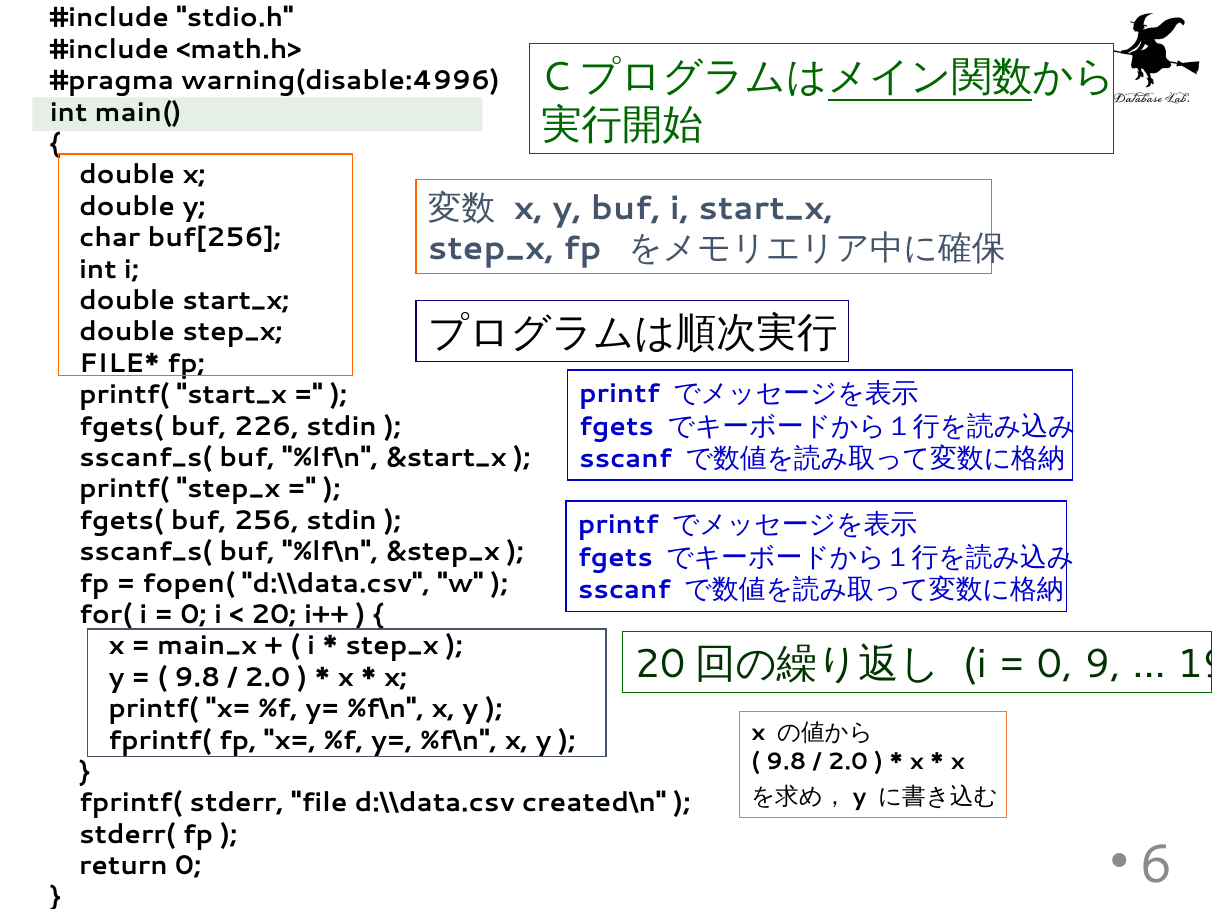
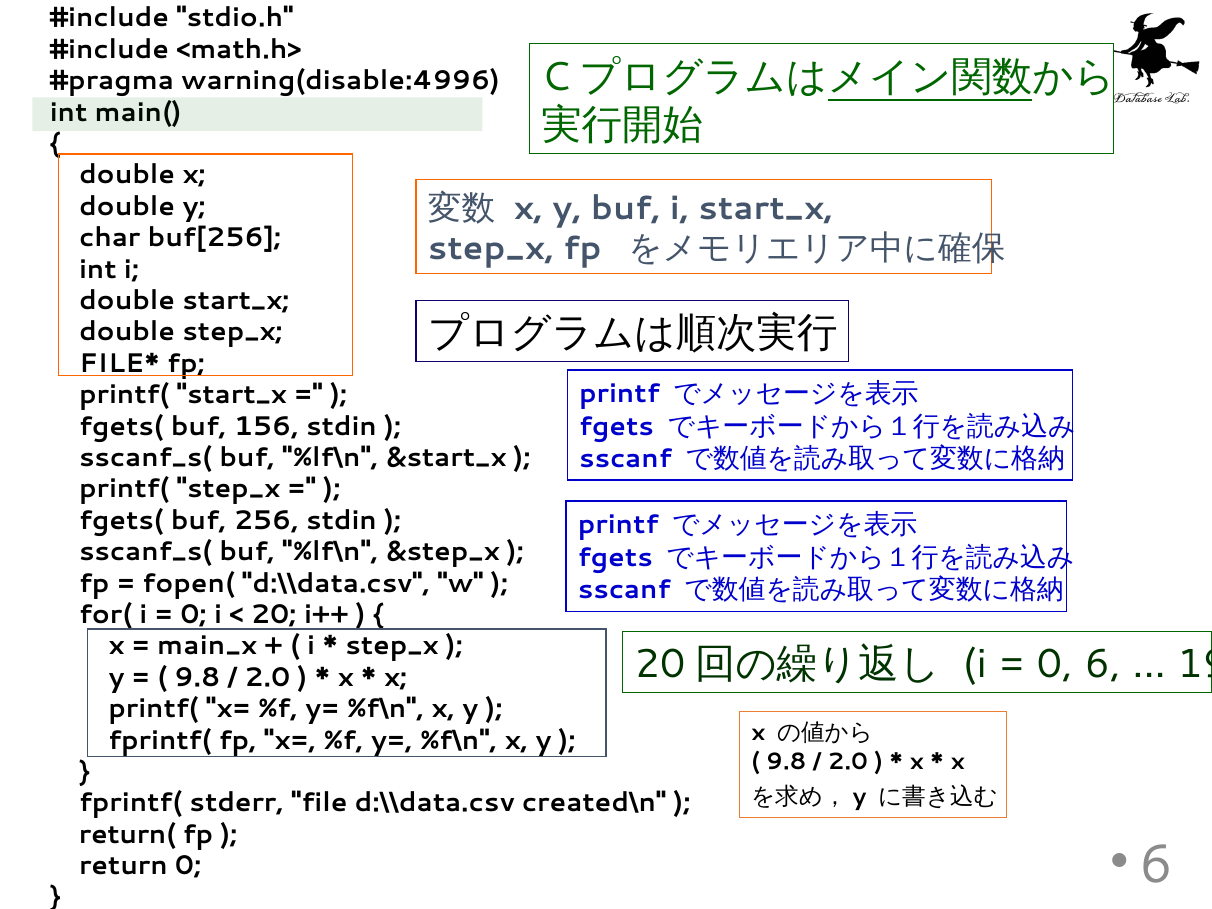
226: 226 -> 156
9: 9 -> 6
stderr(: stderr( -> return(
